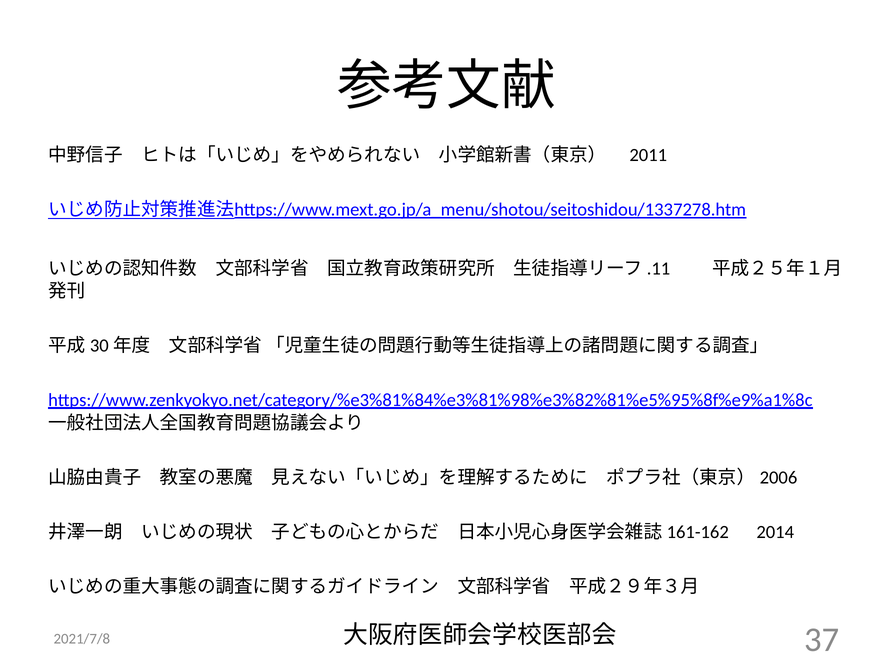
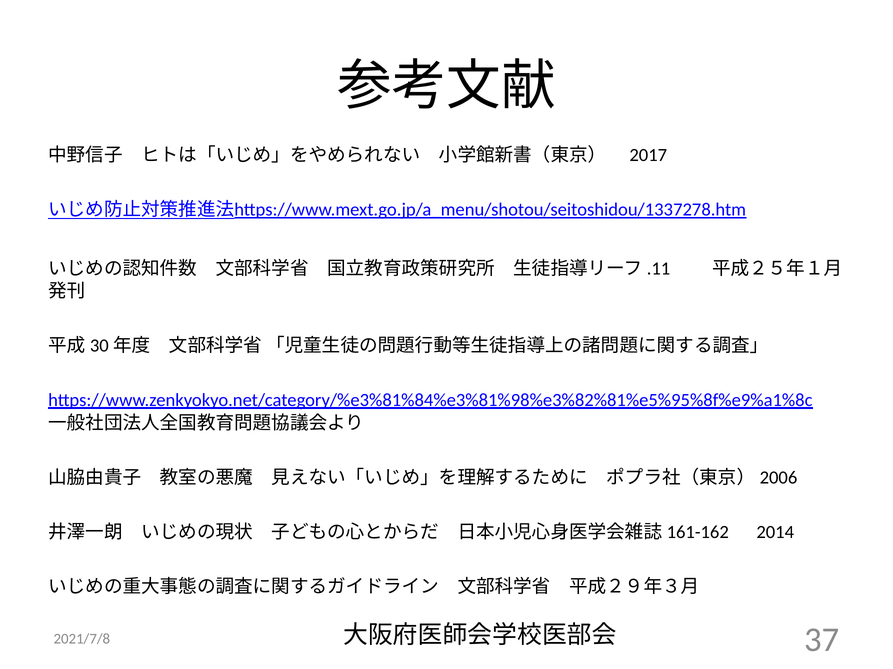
2011: 2011 -> 2017
